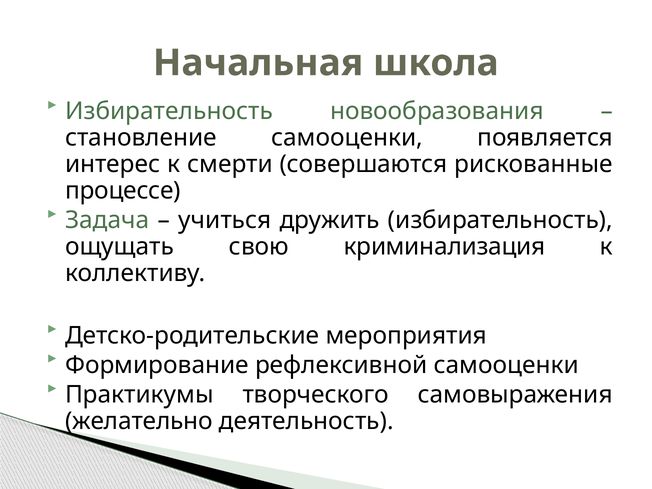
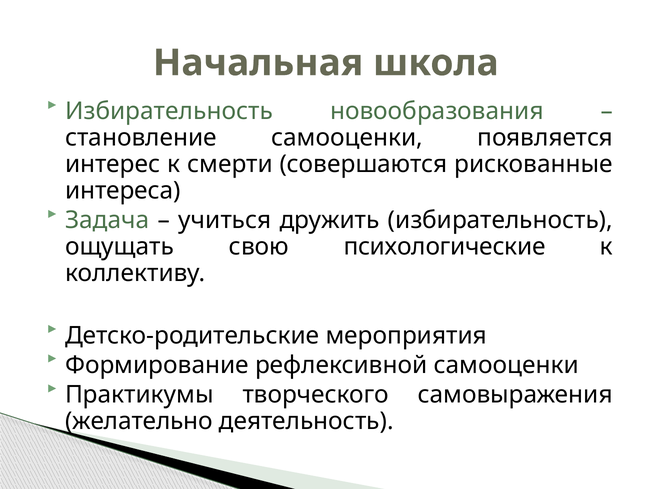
процессе: процессе -> интереса
криминализация: криминализация -> психологические
